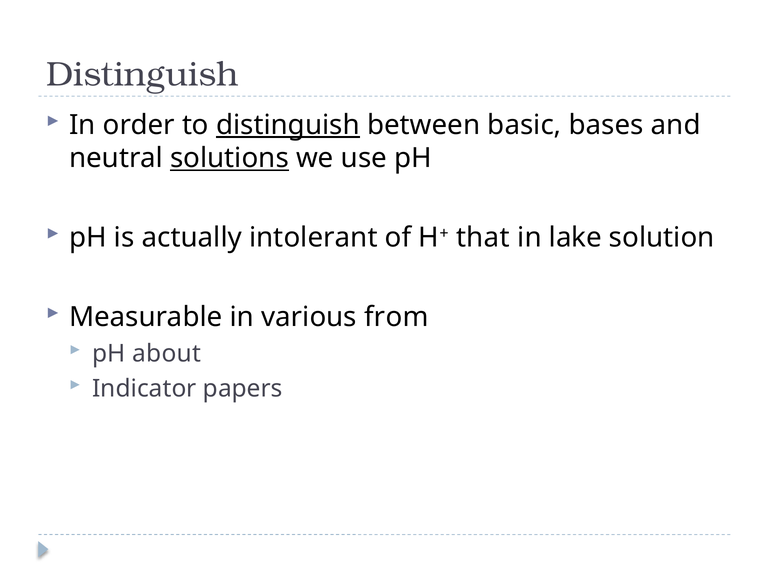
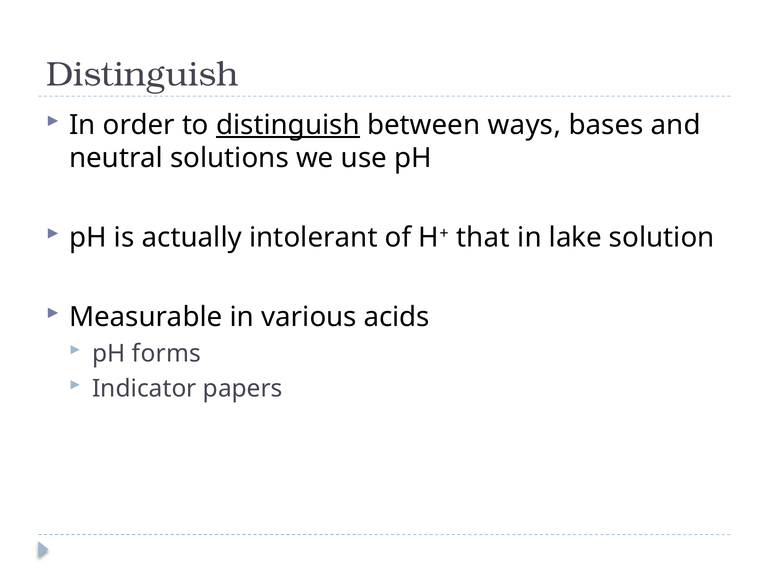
basic: basic -> ways
solutions underline: present -> none
from: from -> acids
about: about -> forms
